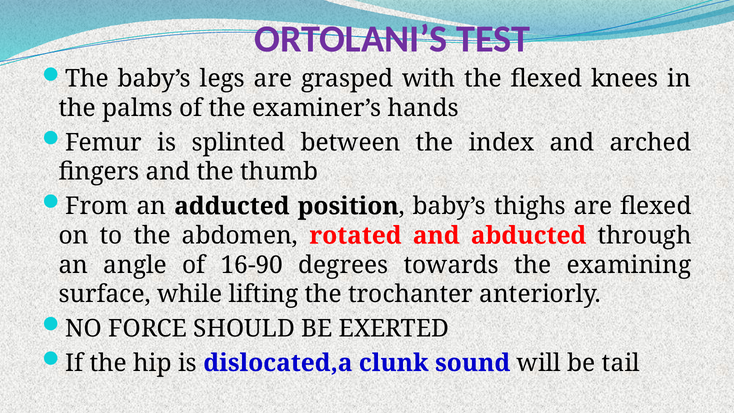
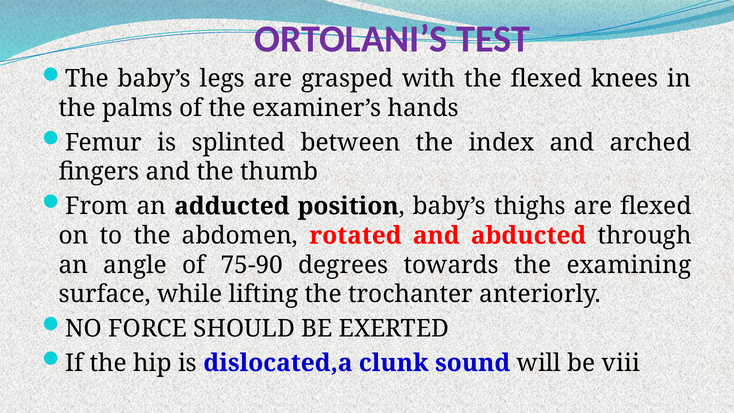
16-90: 16-90 -> 75-90
tail: tail -> viii
